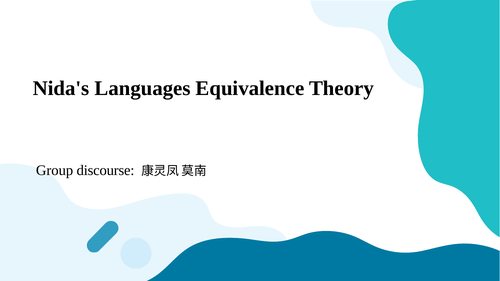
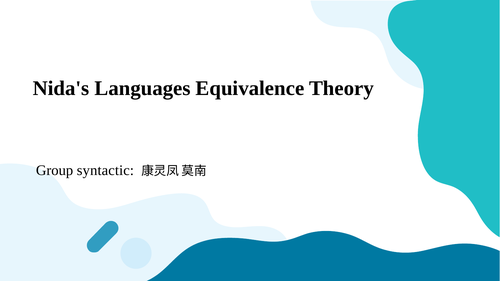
discourse: discourse -> syntactic
